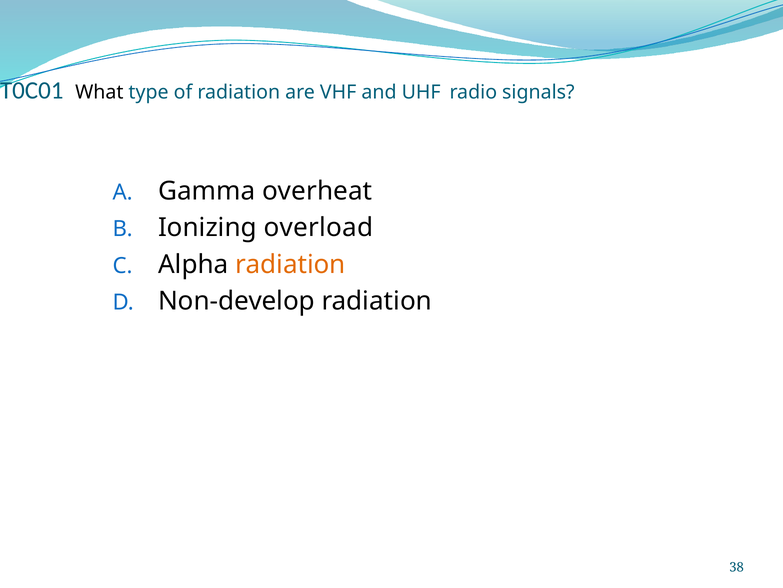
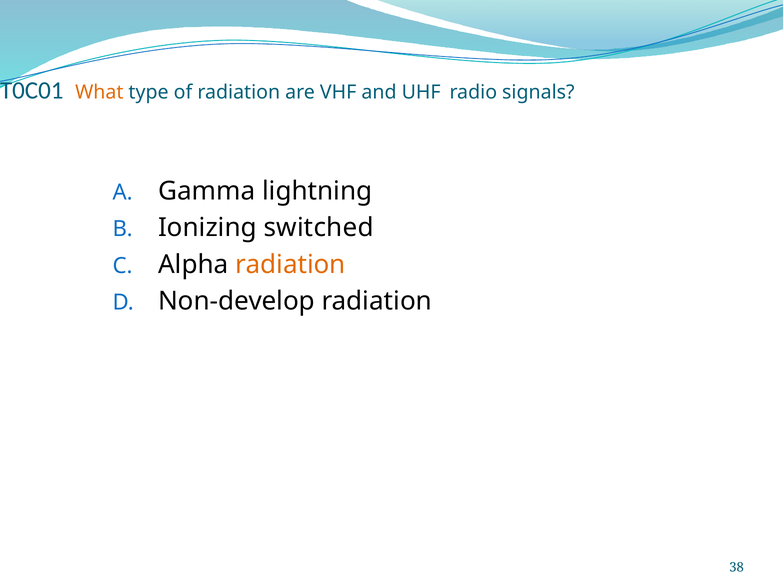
What colour: black -> orange
overheat: overheat -> lightning
overload: overload -> switched
